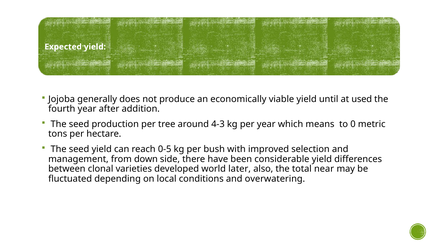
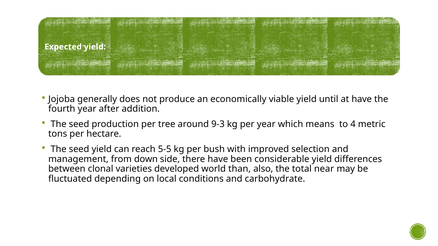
at used: used -> have
4-3: 4-3 -> 9-3
0: 0 -> 4
0-5: 0-5 -> 5-5
later: later -> than
overwatering: overwatering -> carbohydrate
